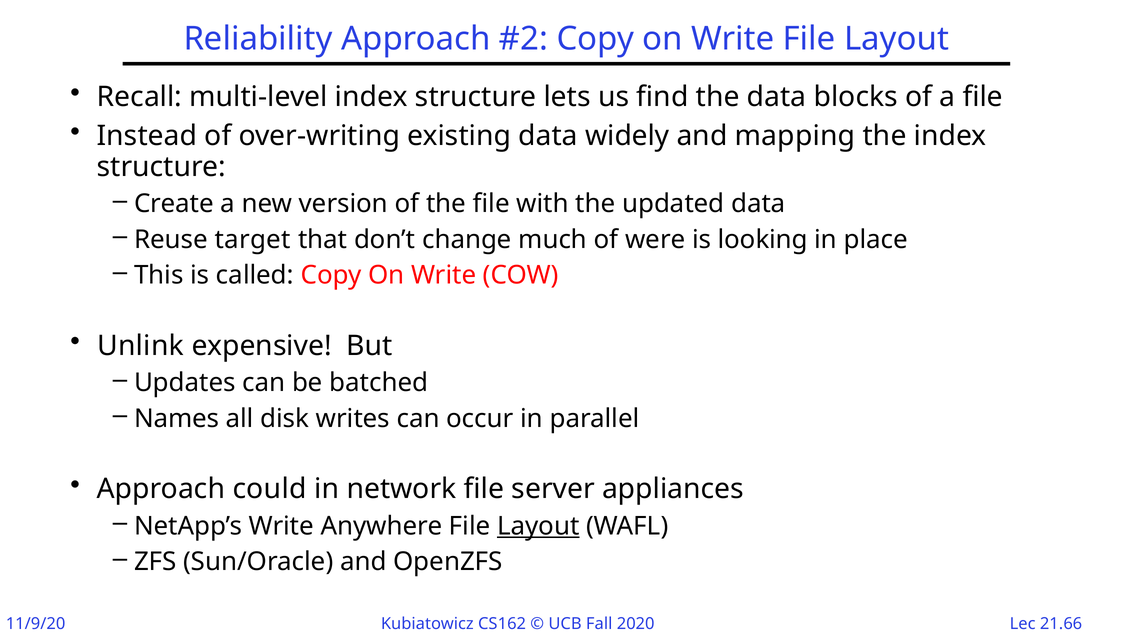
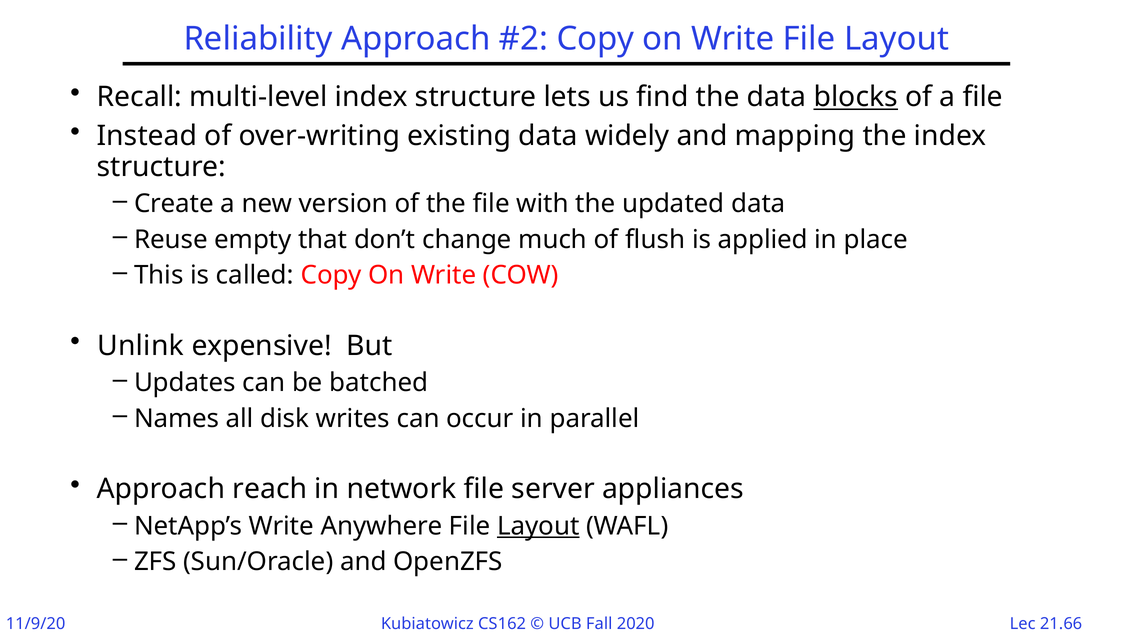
blocks underline: none -> present
target: target -> empty
were: were -> flush
looking: looking -> applied
could: could -> reach
